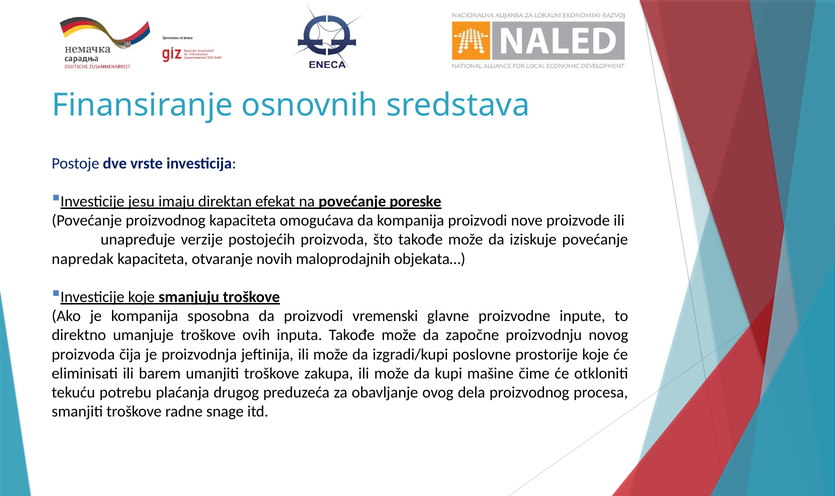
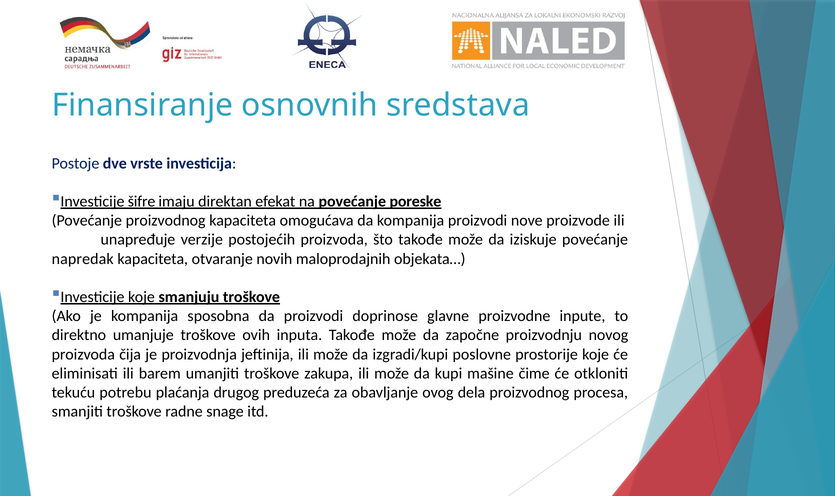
jesu: jesu -> šifre
vremenski: vremenski -> doprinose
